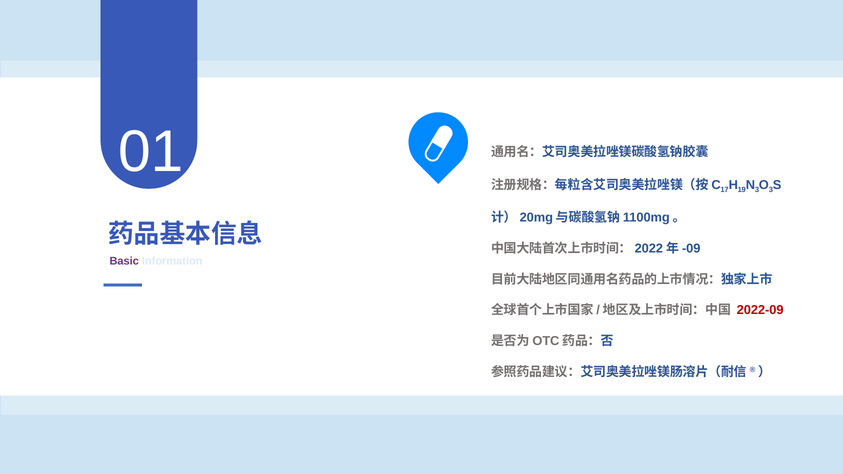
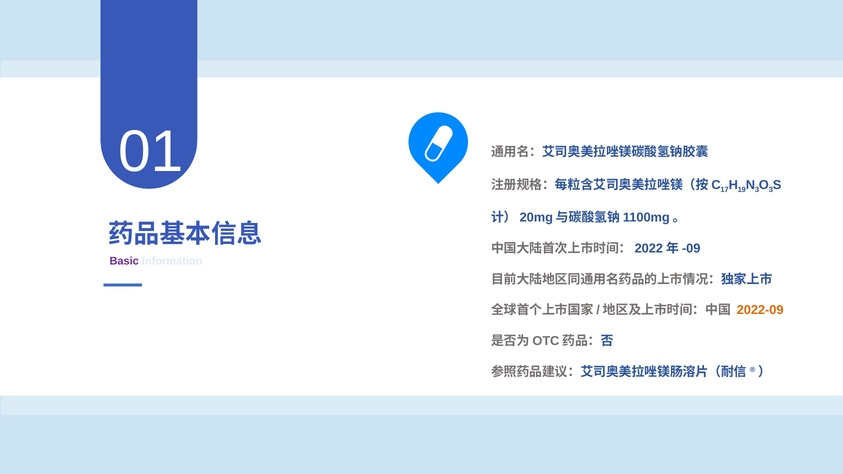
2022-09 colour: red -> orange
